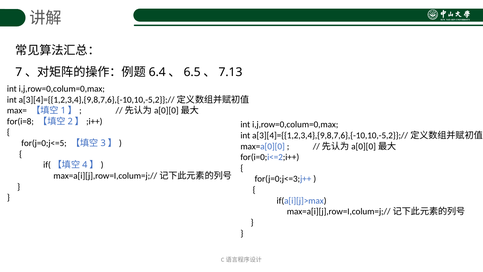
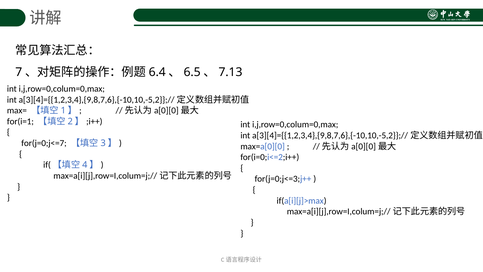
for(i=8: for(i=8 -> for(i=1
for(j=0;j<=5: for(j=0;j<=5 -> for(j=0;j<=7
